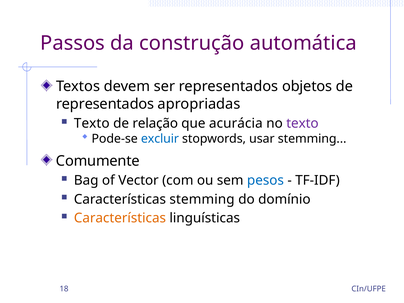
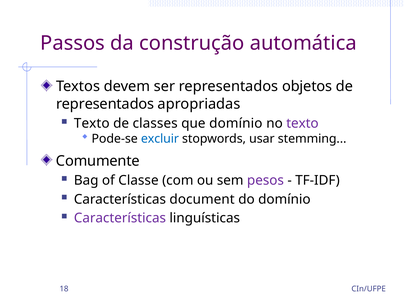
relação: relação -> classes
que acurácia: acurácia -> domínio
Vector: Vector -> Classe
pesos colour: blue -> purple
Características stemming: stemming -> document
Características at (120, 218) colour: orange -> purple
